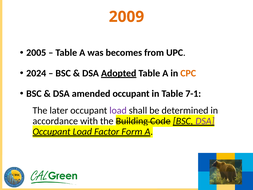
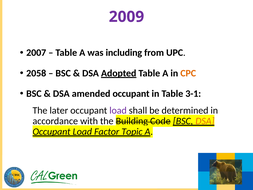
2009 colour: orange -> purple
2005: 2005 -> 2007
becomes: becomes -> including
2024: 2024 -> 2058
7-1: 7-1 -> 3-1
DSA at (205, 121) colour: purple -> orange
Form: Form -> Topic
